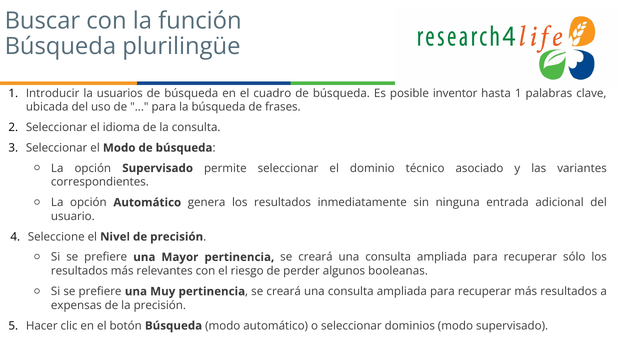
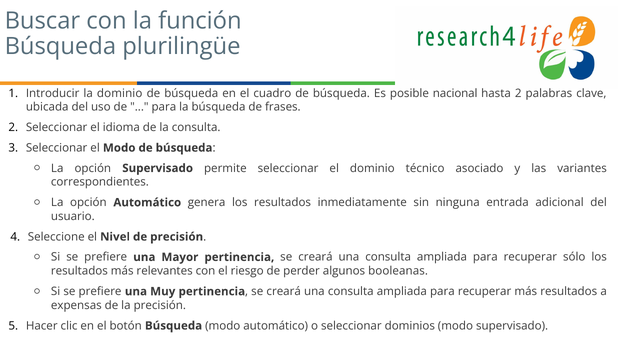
la usuarios: usuarios -> dominio
inventor: inventor -> nacional
hasta 1: 1 -> 2
